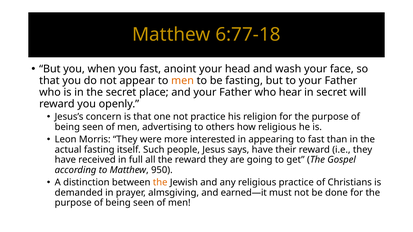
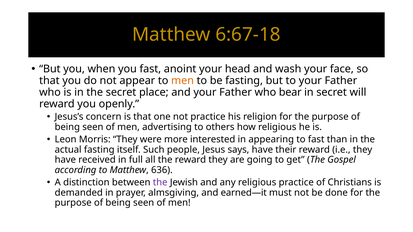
6:77-18: 6:77-18 -> 6:67-18
hear: hear -> bear
950: 950 -> 636
the at (160, 183) colour: orange -> purple
